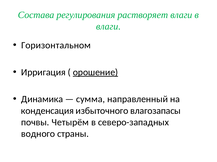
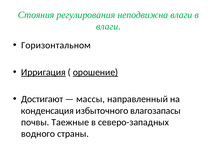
Состава: Состава -> Стояния
растворяет: растворяет -> неподвижна
Ирригация underline: none -> present
Динамика: Динамика -> Достигают
сумма: сумма -> массы
Четырём: Четырём -> Таежные
